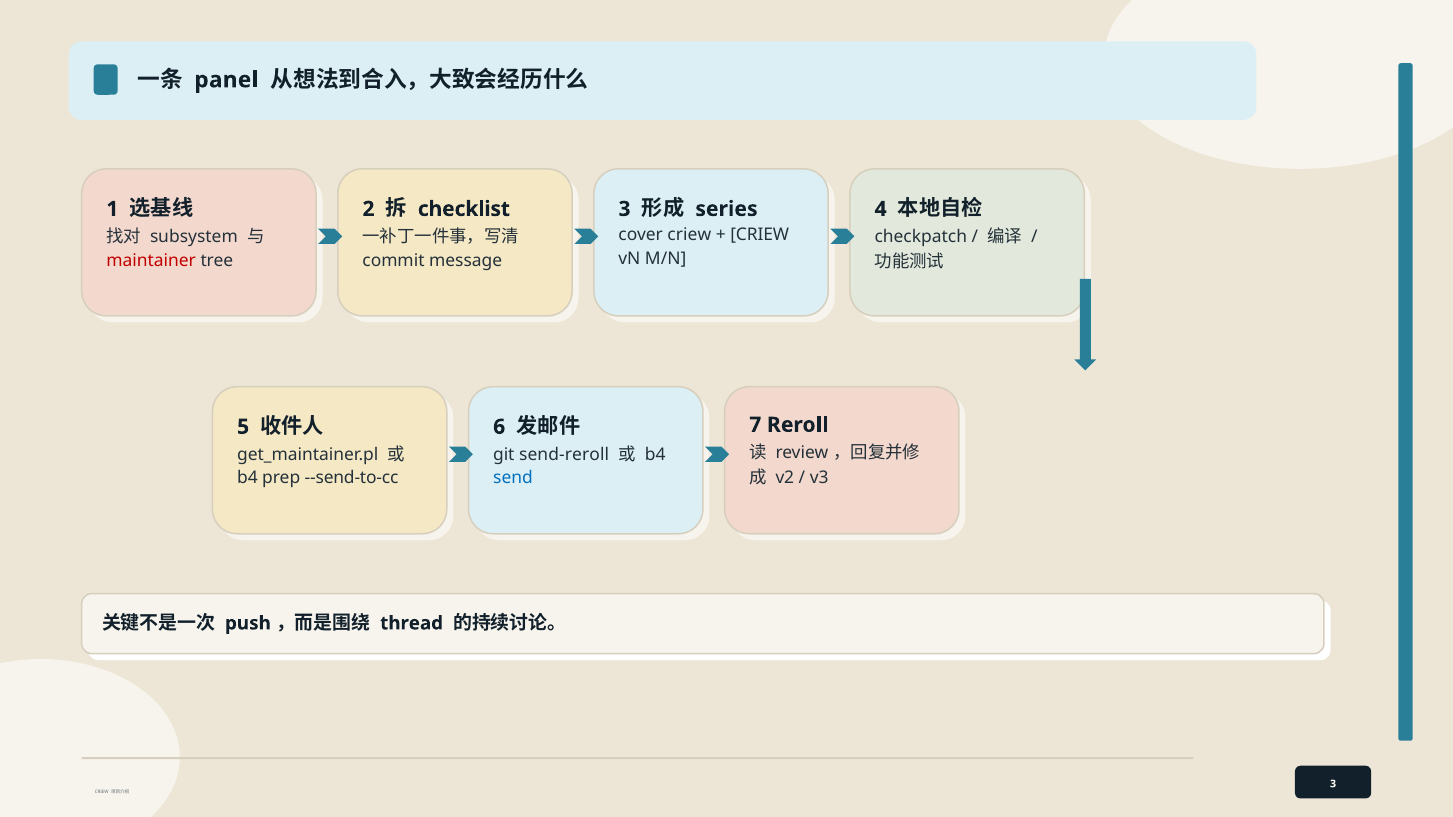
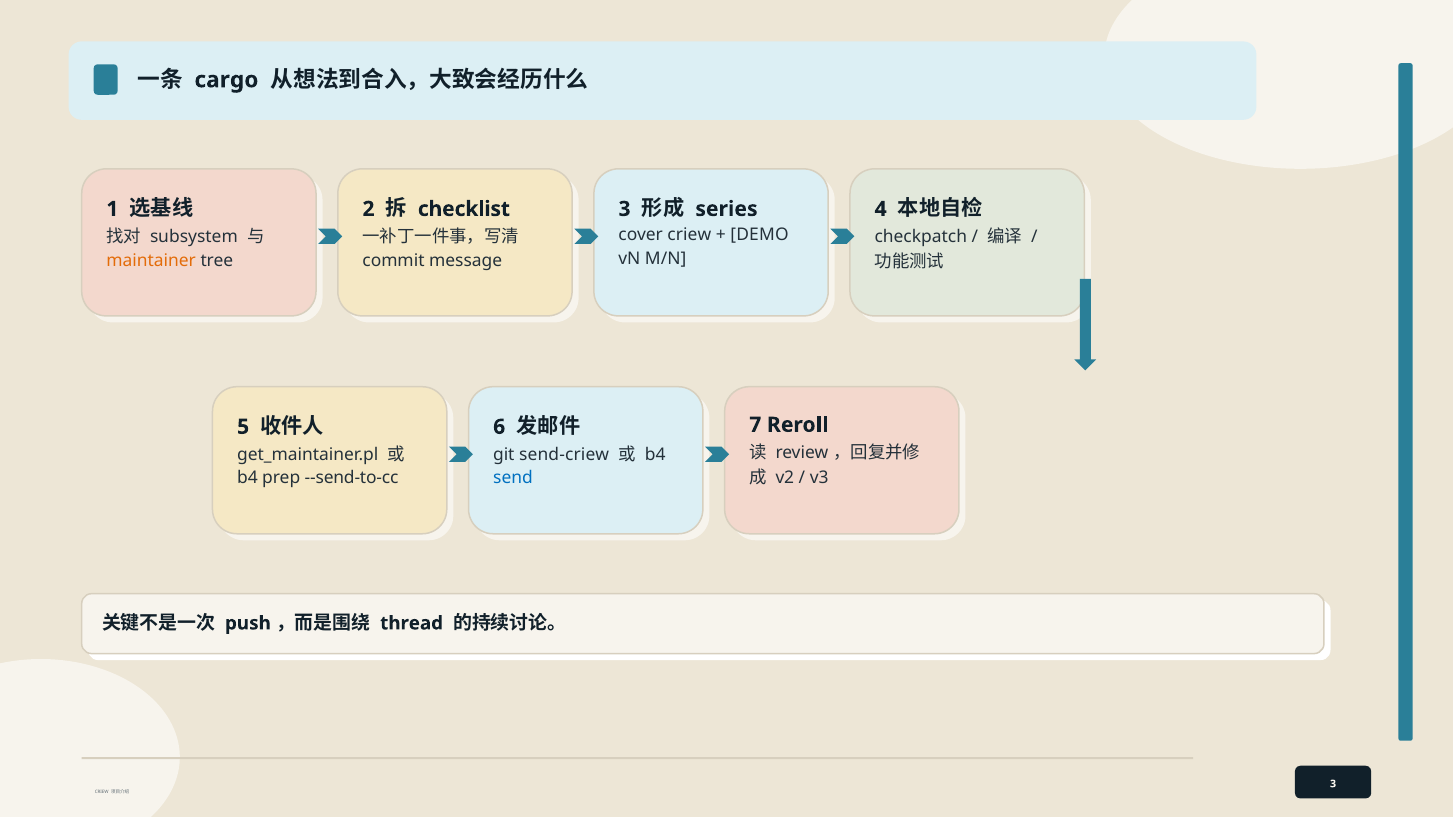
panel: panel -> cargo
CRIEW at (760, 235): CRIEW -> DEMO
maintainer colour: red -> orange
send-reroll: send-reroll -> send-criew
